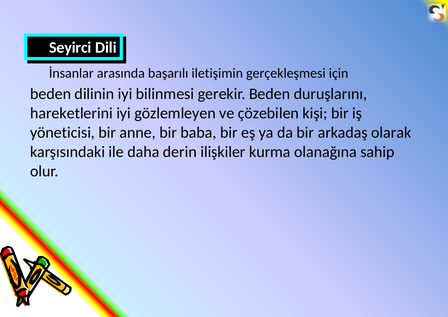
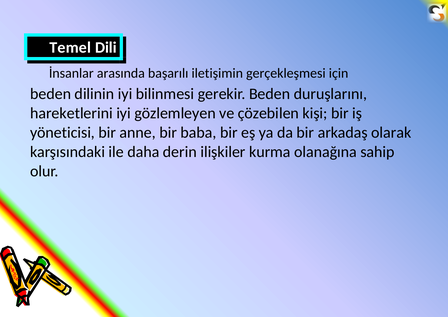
Seyirci: Seyirci -> Temel
